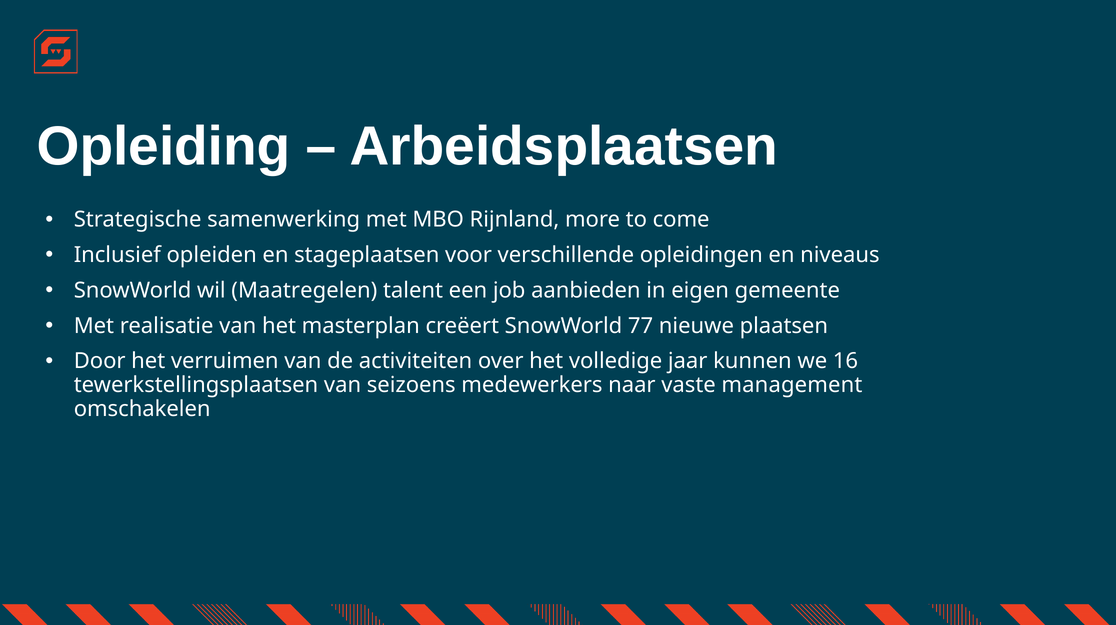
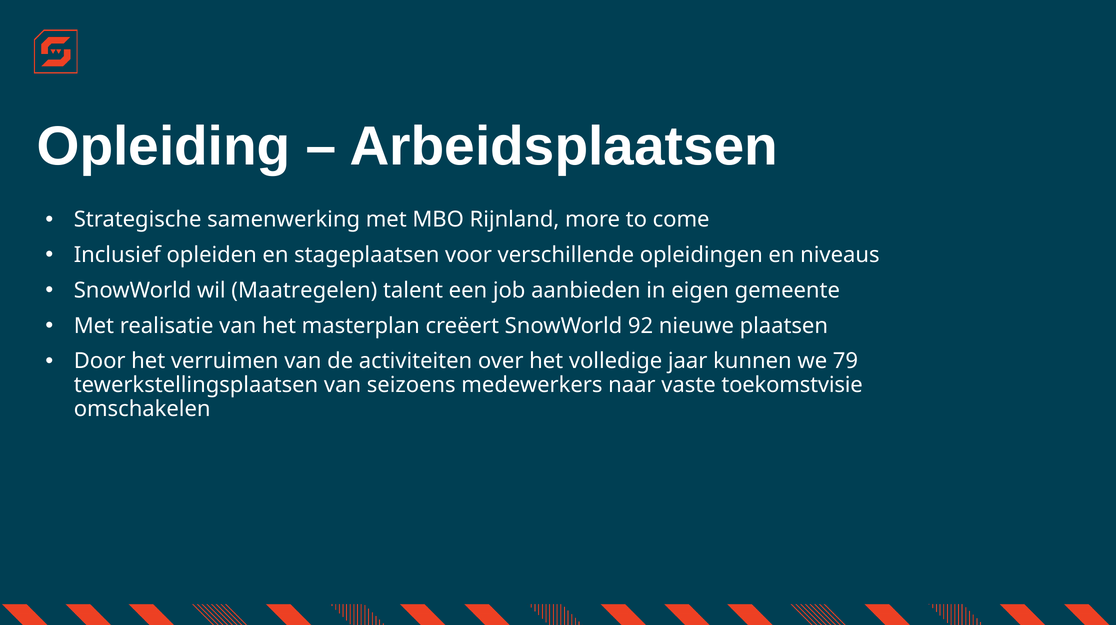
77: 77 -> 92
16: 16 -> 79
management: management -> toekomstvisie
